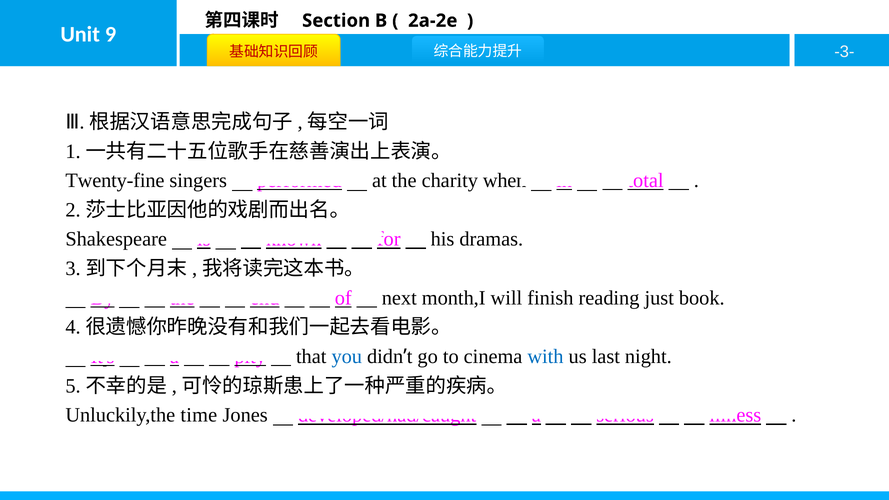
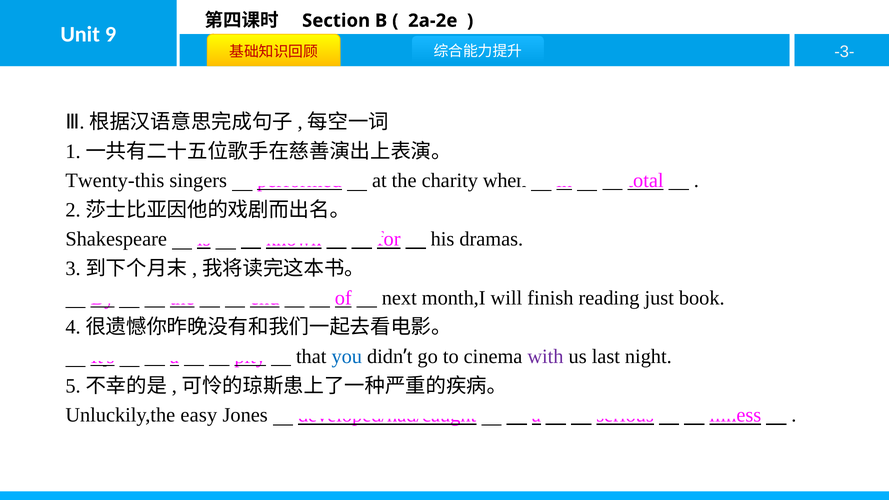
Twenty-fine: Twenty-fine -> Twenty-this
with colour: blue -> purple
time: time -> easy
